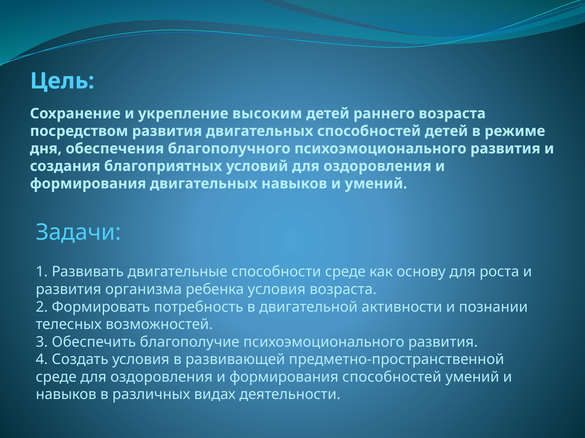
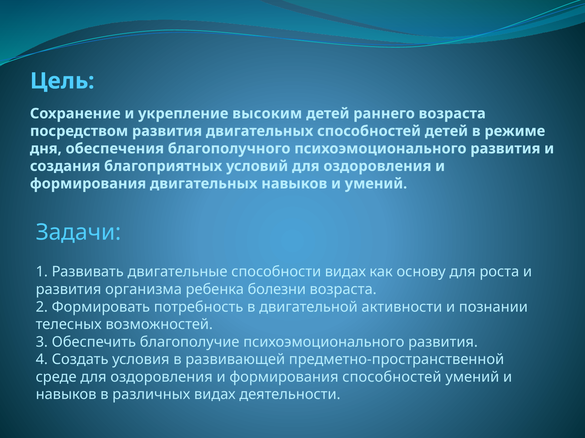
способности среде: среде -> видах
ребенка условия: условия -> болезни
